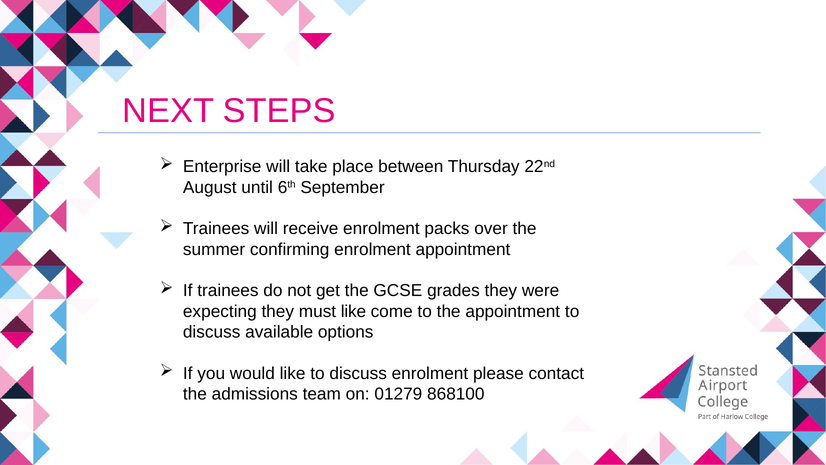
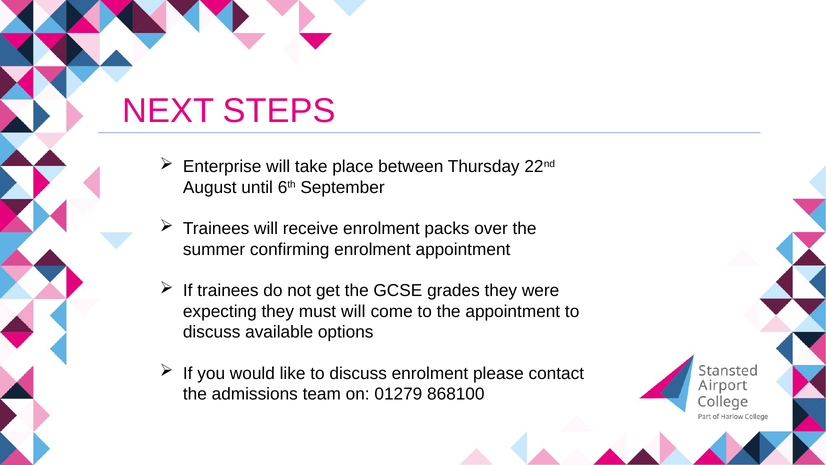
must like: like -> will
